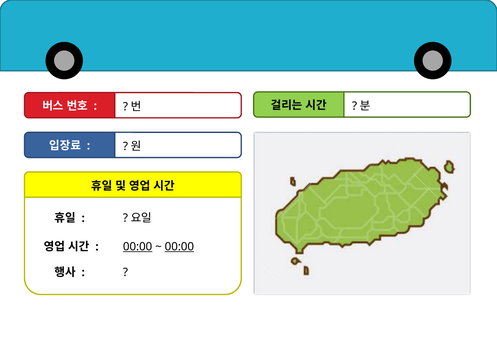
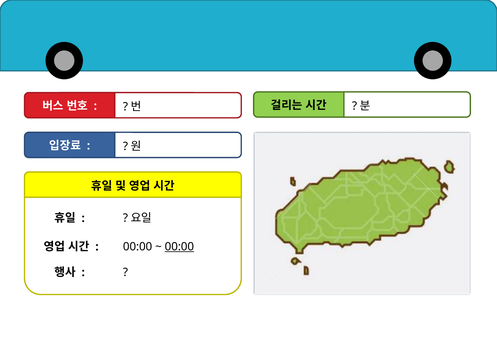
00:00 at (138, 247) underline: present -> none
